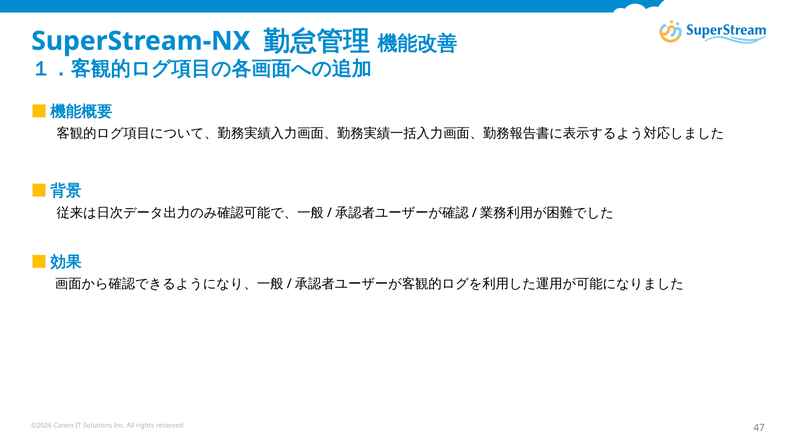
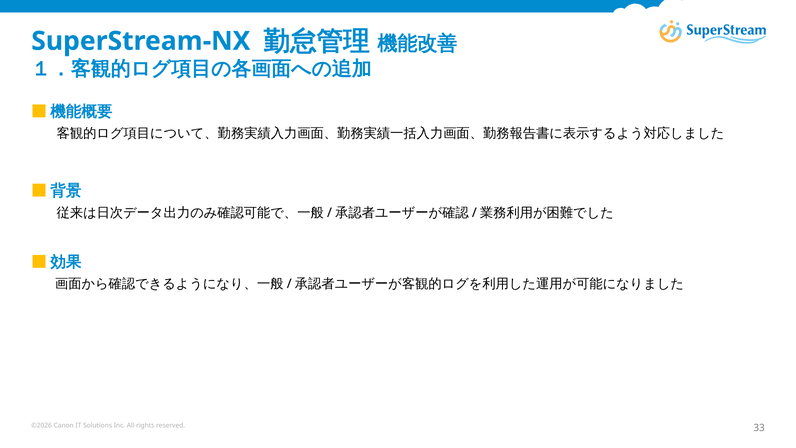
47: 47 -> 33
